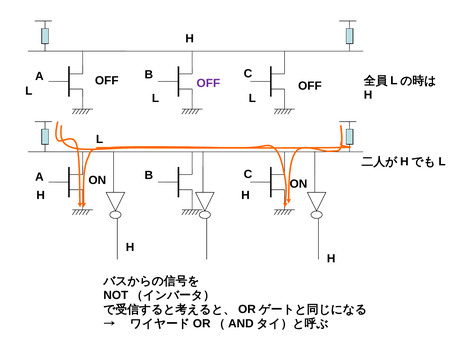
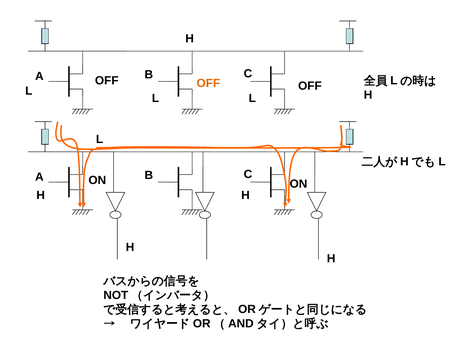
OFF at (208, 83) colour: purple -> orange
